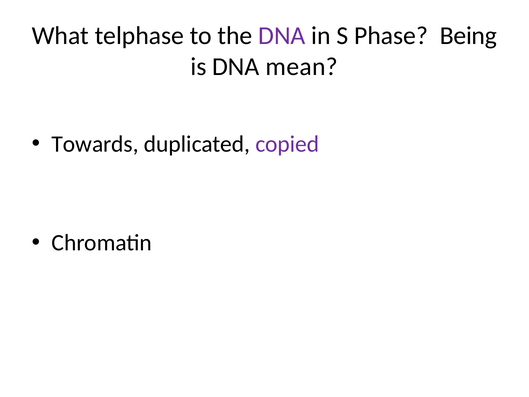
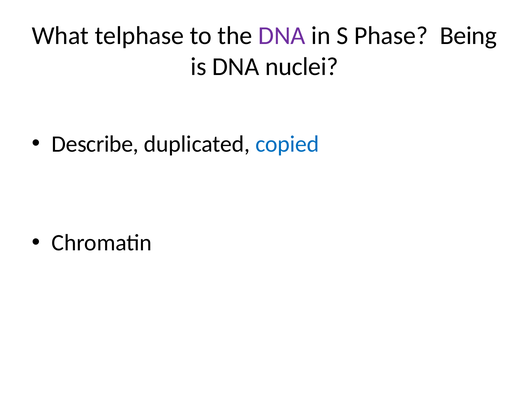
mean: mean -> nuclei
Towards: Towards -> Describe
copied colour: purple -> blue
